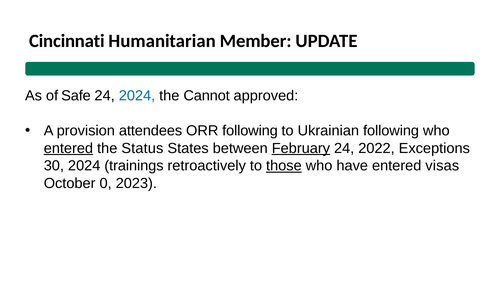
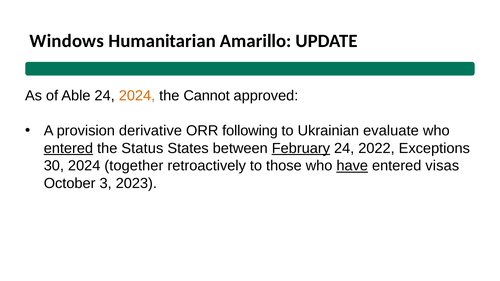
Cincinnati: Cincinnati -> Windows
Member: Member -> Amarillo
Safe: Safe -> Able
2024 at (137, 96) colour: blue -> orange
attendees: attendees -> derivative
Ukrainian following: following -> evaluate
trainings: trainings -> together
those underline: present -> none
have underline: none -> present
0: 0 -> 3
